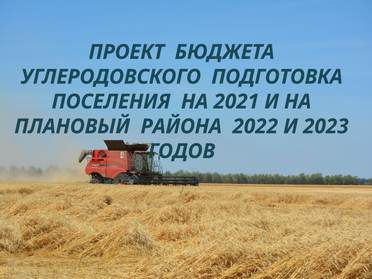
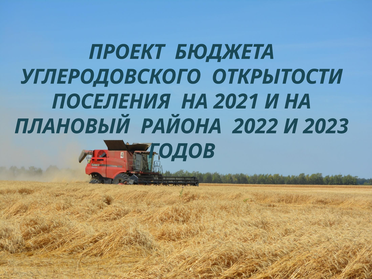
ПОДГОТОВКА: ПОДГОТОВКА -> ОТКРЫТОСТИ
